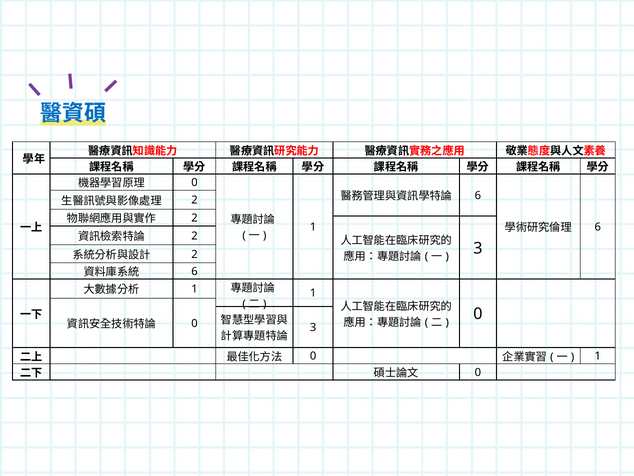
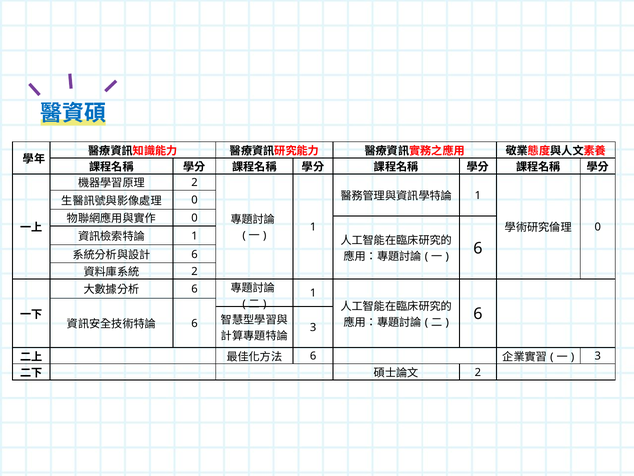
0 at (194, 183): 0 -> 2
6 at (478, 195): 6 -> 1
2 at (194, 200): 2 -> 0
2 at (194, 218): 2 -> 0
6 at (598, 227): 6 -> 0
2 at (194, 236): 2 -> 1
2 at (194, 254): 2 -> 6
3 at (478, 248): 3 -> 6
6 at (194, 271): 6 -> 2
1 at (194, 289): 1 -> 6
0 at (478, 314): 0 -> 6
0 at (194, 323): 0 -> 6
0 at (313, 356): 0 -> 6
1 at (598, 356): 1 -> 3
0 at (478, 372): 0 -> 2
